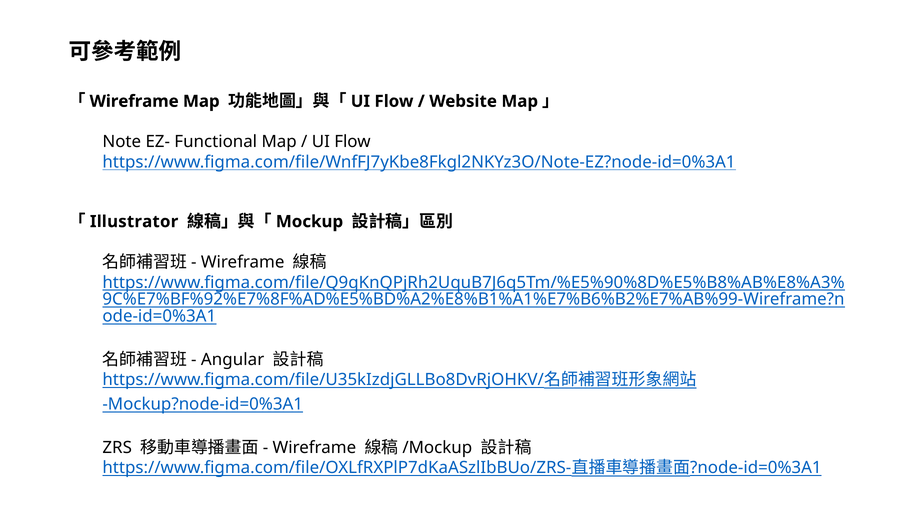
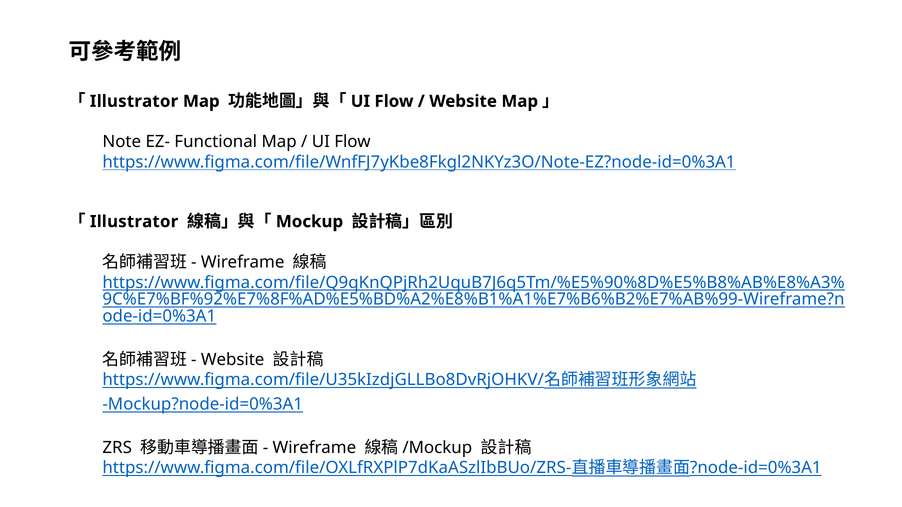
Wireframe at (134, 101): Wireframe -> Illustrator
Angular at (233, 360): Angular -> Website
